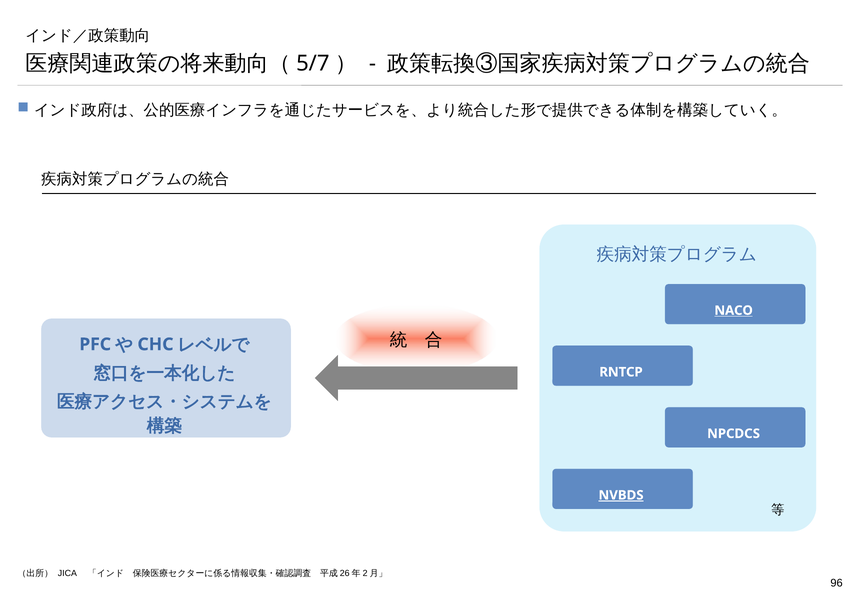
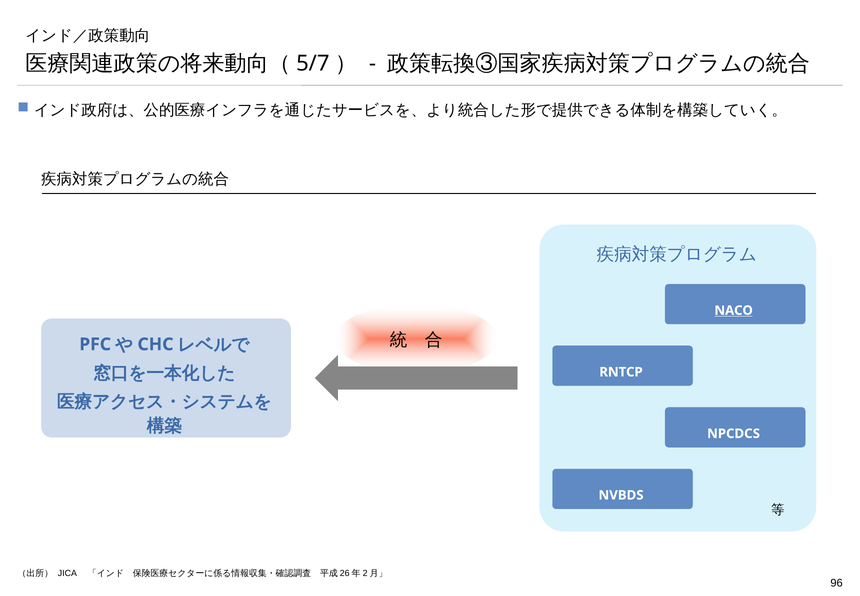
NVBDS underline: present -> none
